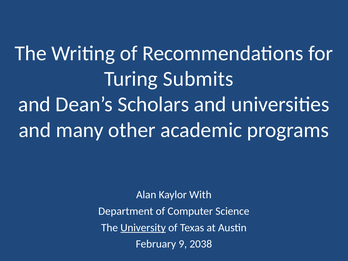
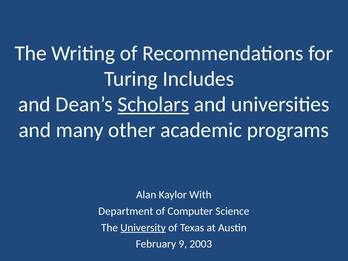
Submits: Submits -> Includes
Scholars underline: none -> present
2038: 2038 -> 2003
